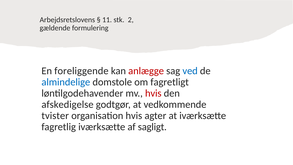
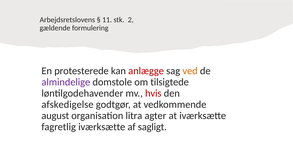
foreliggende: foreliggende -> protesterede
ved colour: blue -> orange
almindelige colour: blue -> purple
fagretligt: fagretligt -> tilsigtede
tvister: tvister -> august
organisation hvis: hvis -> litra
